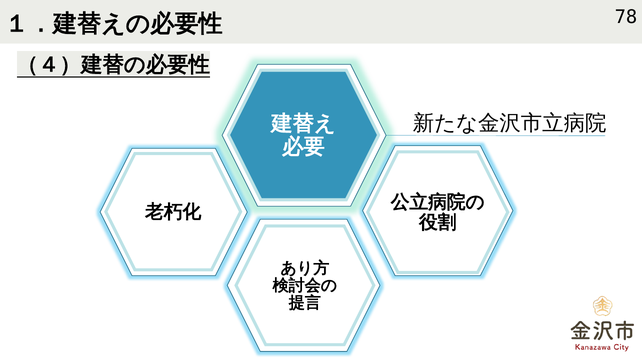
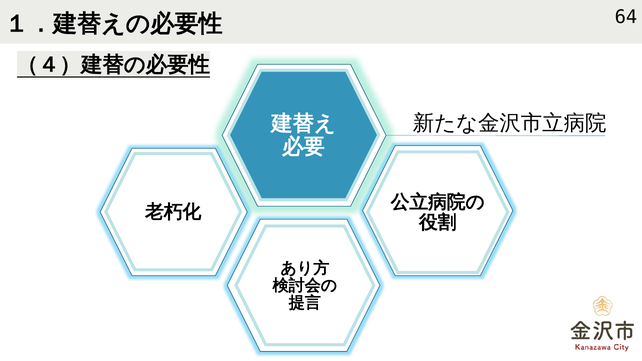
78: 78 -> 64
